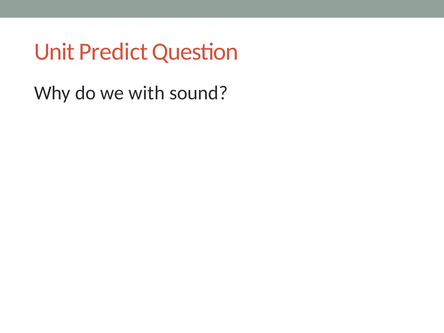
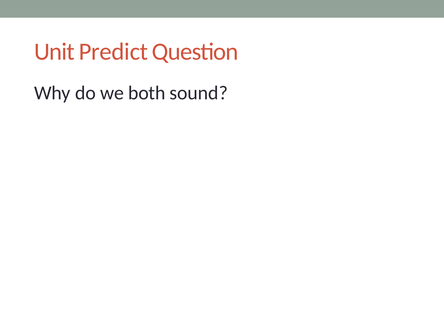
with: with -> both
